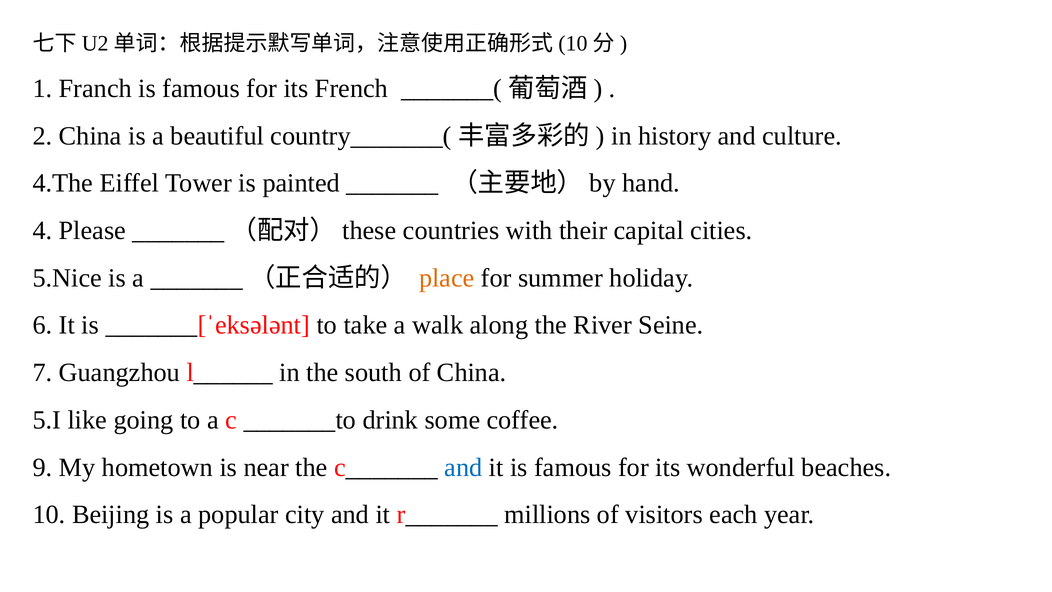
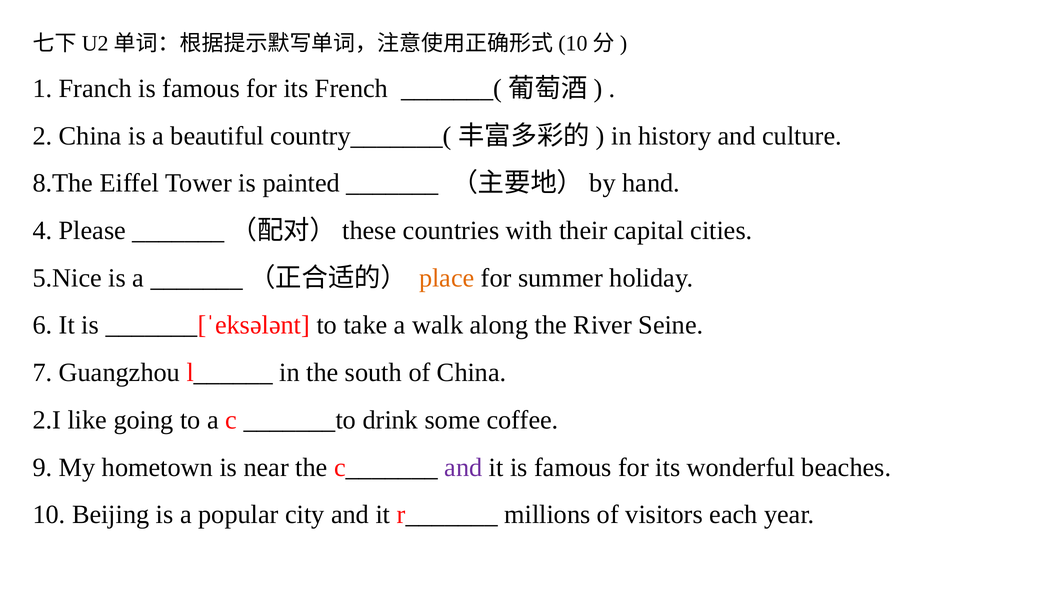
4.The: 4.The -> 8.The
5.I: 5.I -> 2.I
and at (463, 467) colour: blue -> purple
